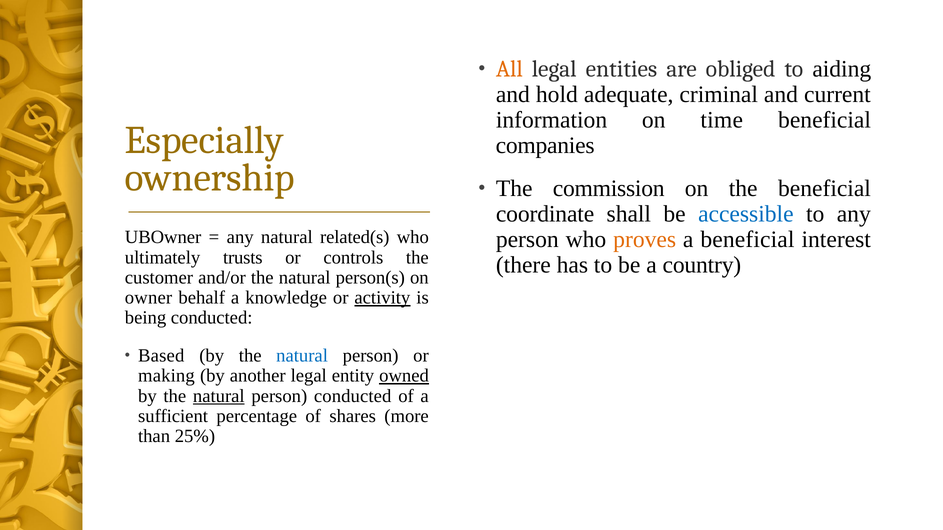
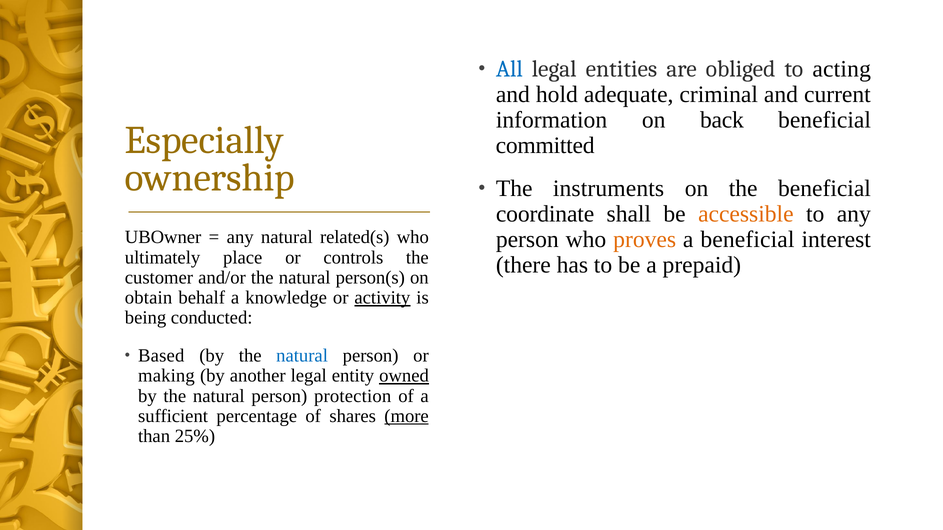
All colour: orange -> blue
aiding: aiding -> acting
time: time -> back
companies: companies -> committed
commission: commission -> instruments
accessible colour: blue -> orange
trusts: trusts -> place
country: country -> prepaid
owner: owner -> obtain
natural at (219, 396) underline: present -> none
person conducted: conducted -> protection
more underline: none -> present
